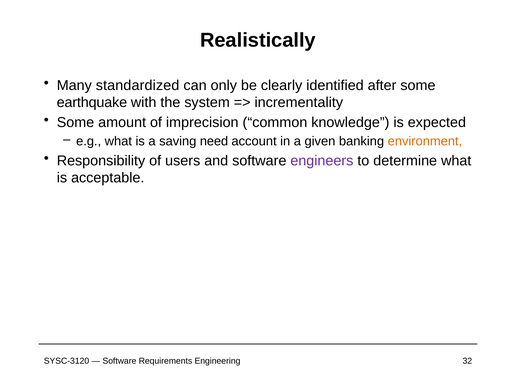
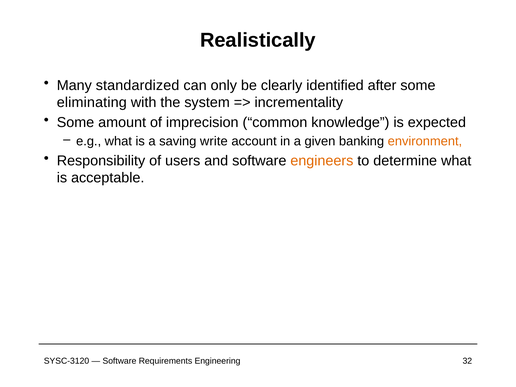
earthquake: earthquake -> eliminating
need: need -> write
engineers colour: purple -> orange
